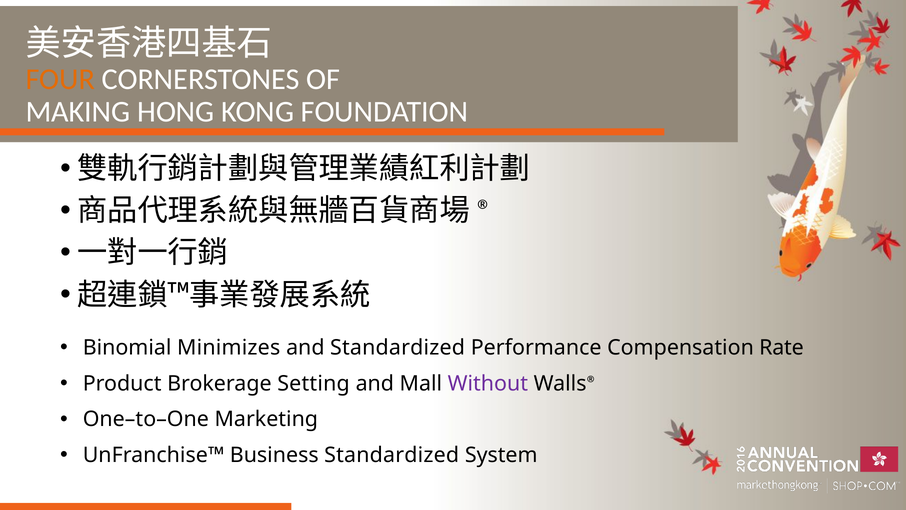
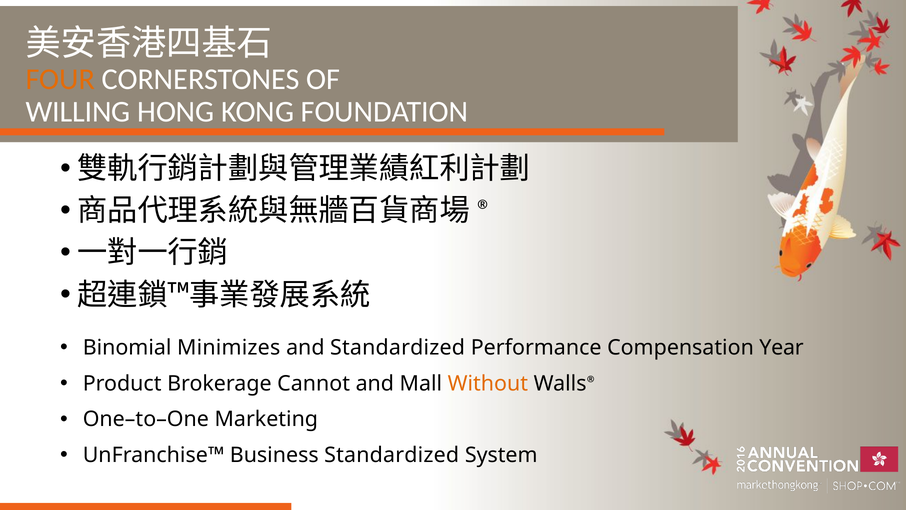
MAKING: MAKING -> WILLING
Rate: Rate -> Year
Setting: Setting -> Cannot
Without colour: purple -> orange
